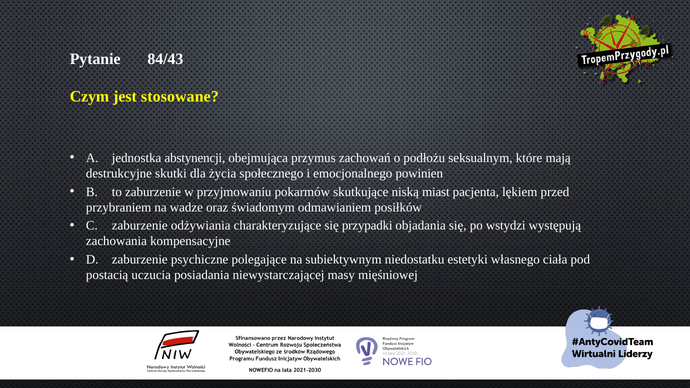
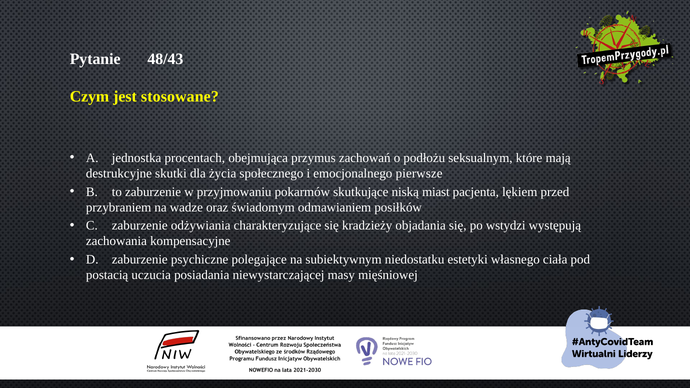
84/43: 84/43 -> 48/43
abstynencji: abstynencji -> procentach
powinien: powinien -> pierwsze
przypadki: przypadki -> kradzieży
